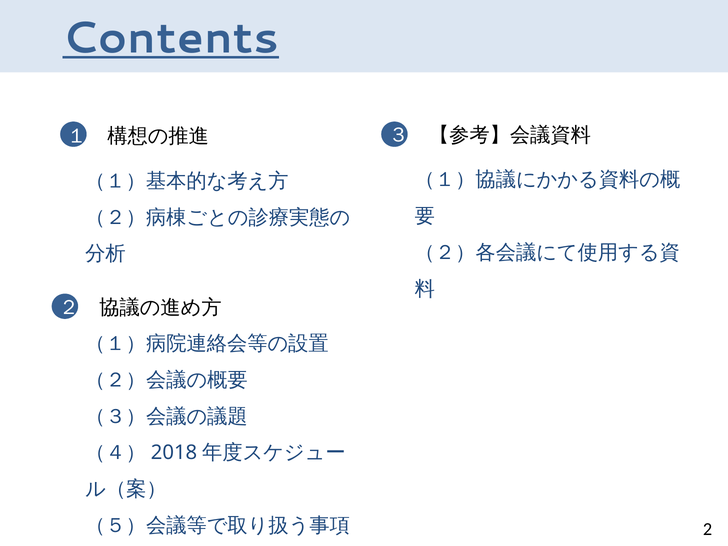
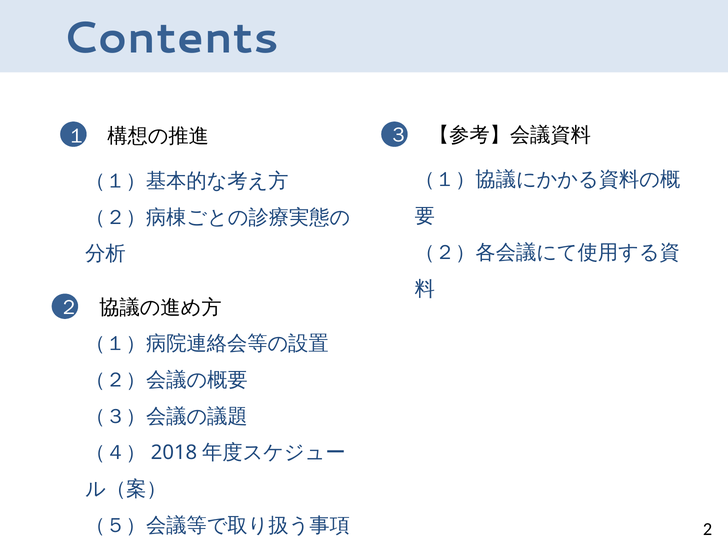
Contents underline: present -> none
